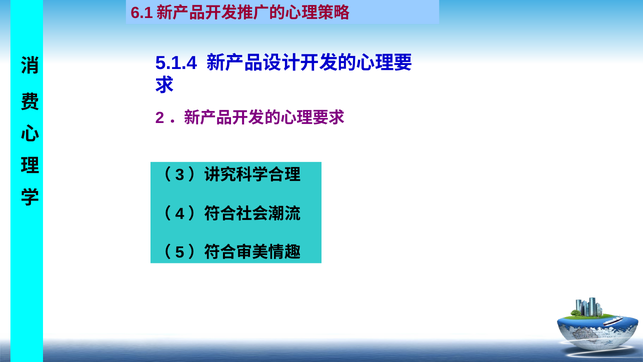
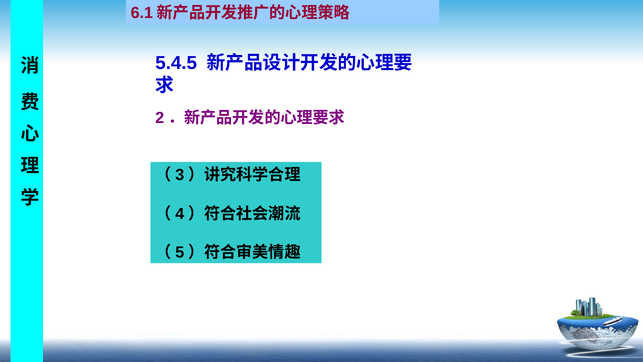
5.1.4: 5.1.4 -> 5.4.5
